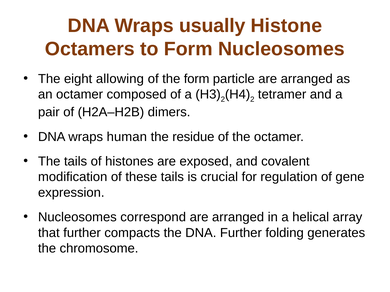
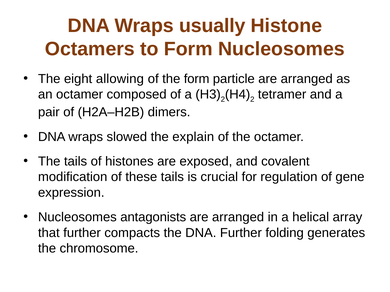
human: human -> slowed
residue: residue -> explain
correspond: correspond -> antagonists
